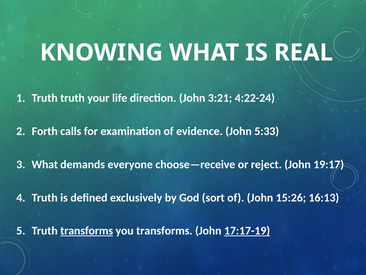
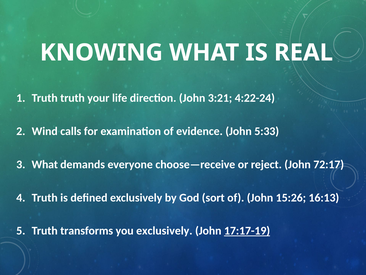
Forth: Forth -> Wind
19:17: 19:17 -> 72:17
transforms at (87, 230) underline: present -> none
you transforms: transforms -> exclusively
